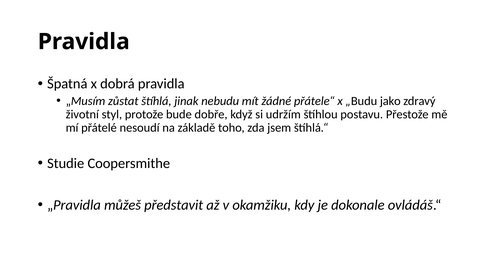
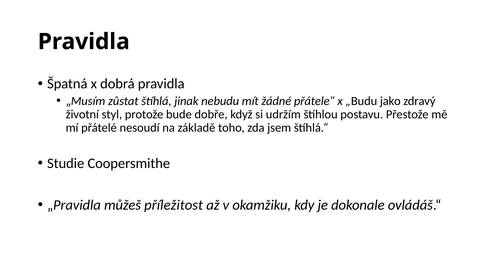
představit: představit -> příležitost
